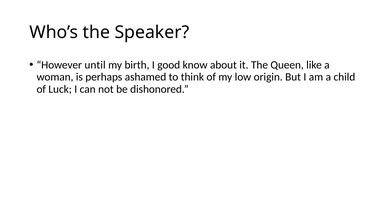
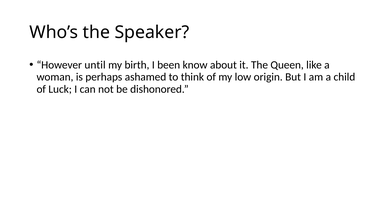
good: good -> been
